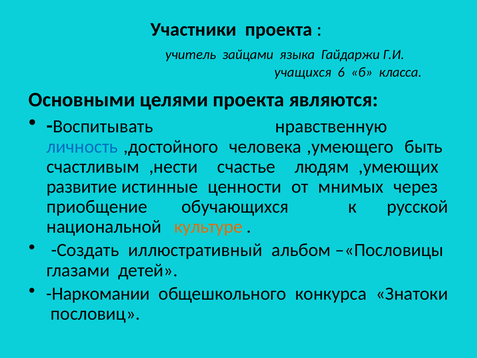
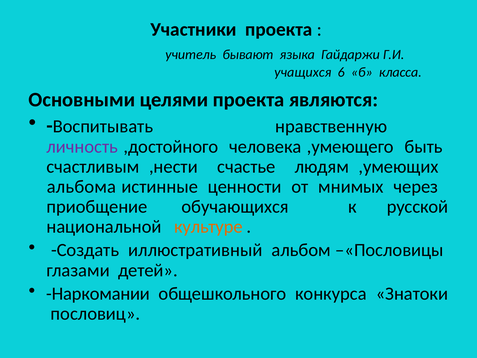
зайцами: зайцами -> бывают
личность colour: blue -> purple
развитие: развитие -> альбома
